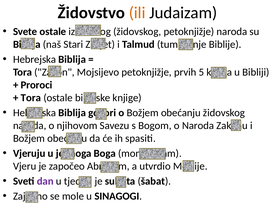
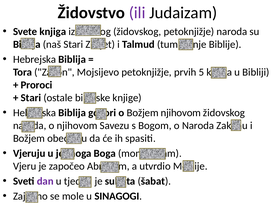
ili colour: orange -> purple
Svete ostale: ostale -> knjiga
Tora at (31, 98): Tora -> Stari
obećanju at (181, 113): obećanju -> njihovom
